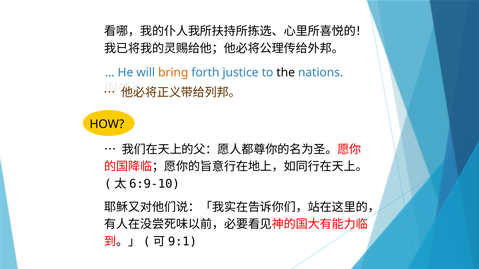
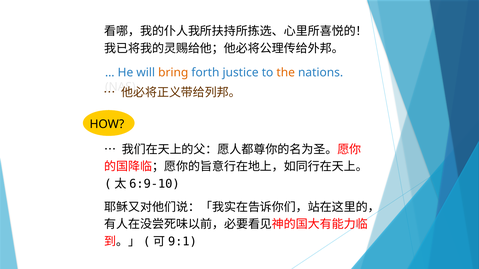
the colour: black -> orange
